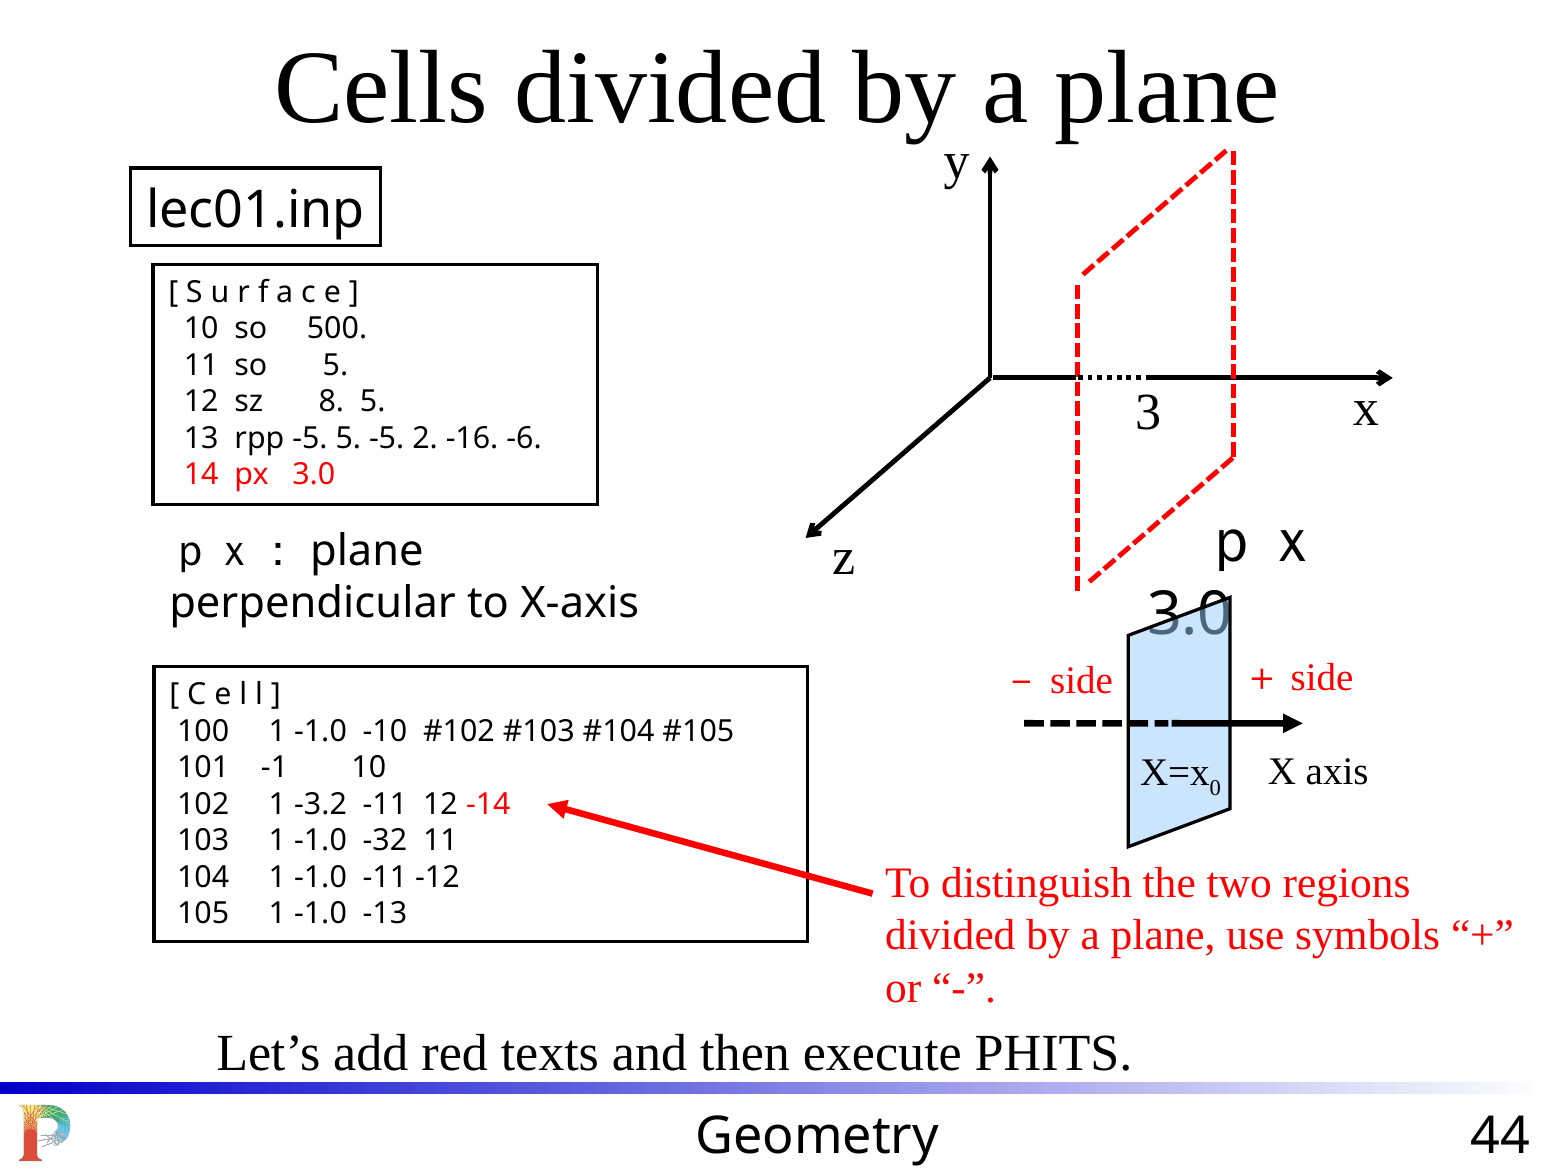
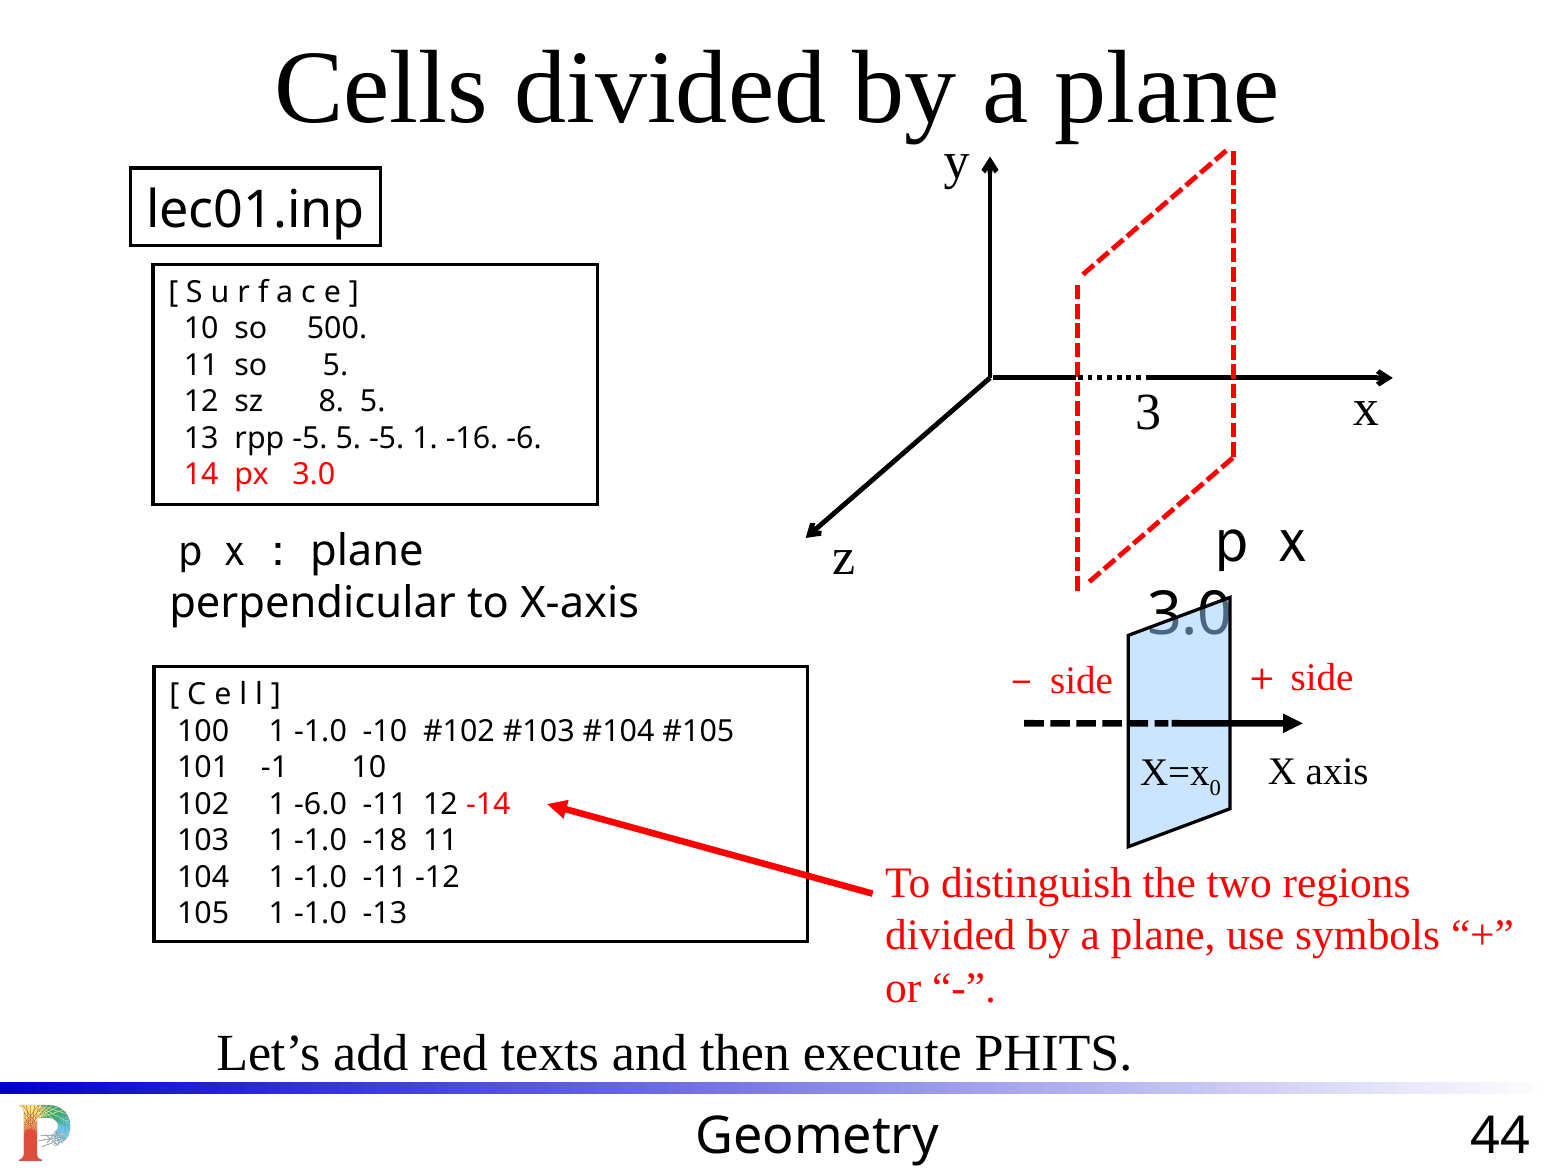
-5 2: 2 -> 1
-3.2: -3.2 -> -6.0
-32: -32 -> -18
